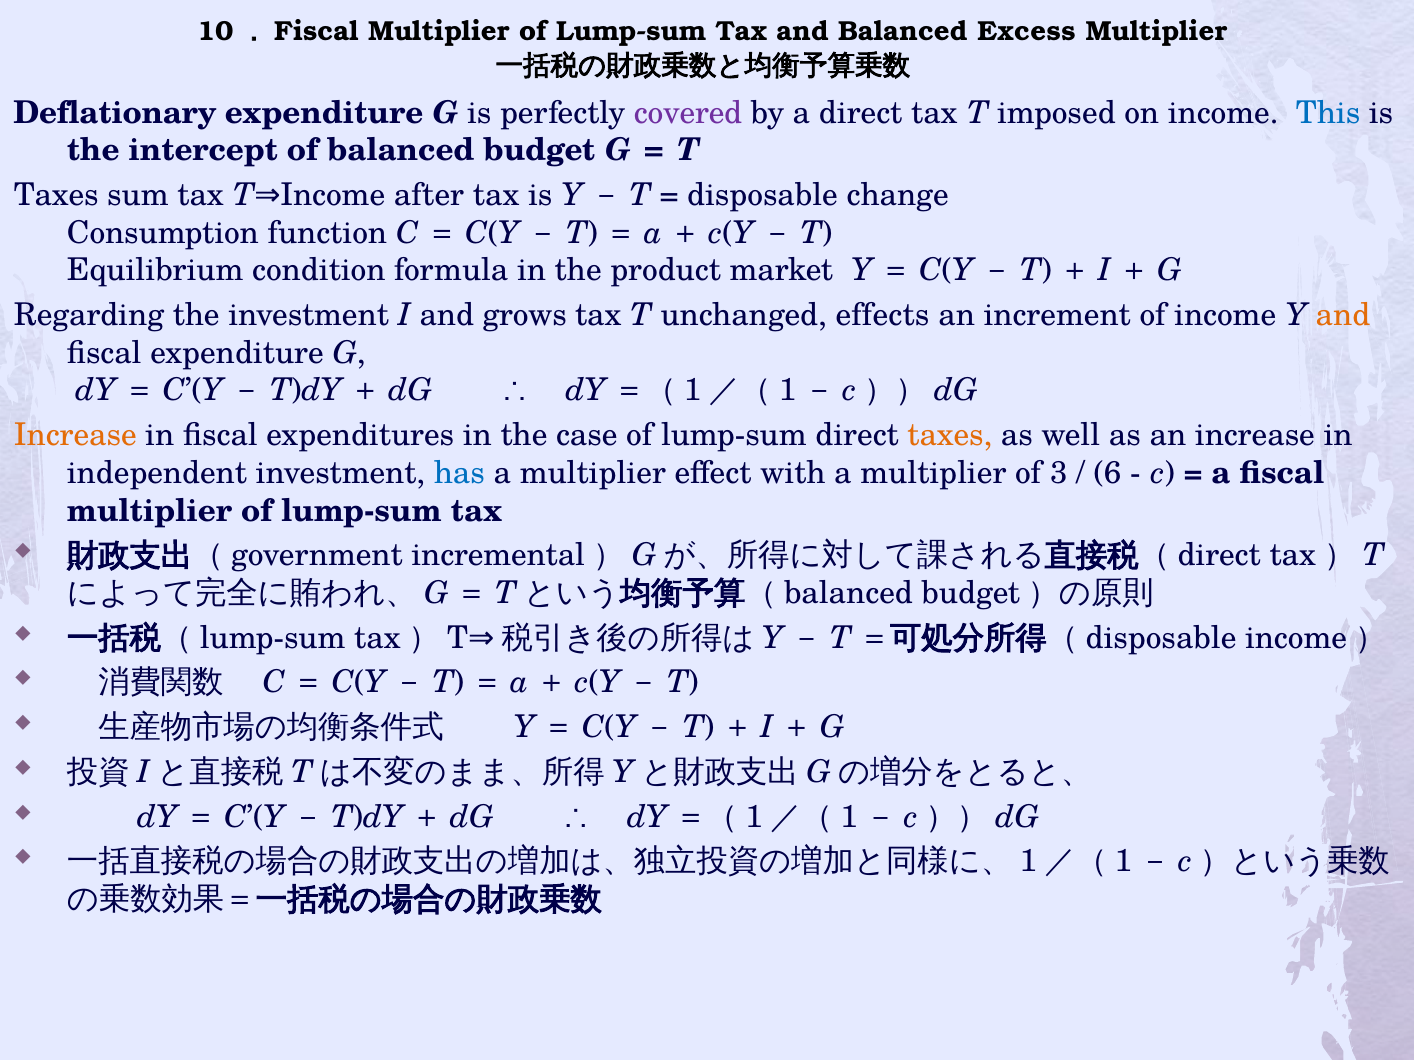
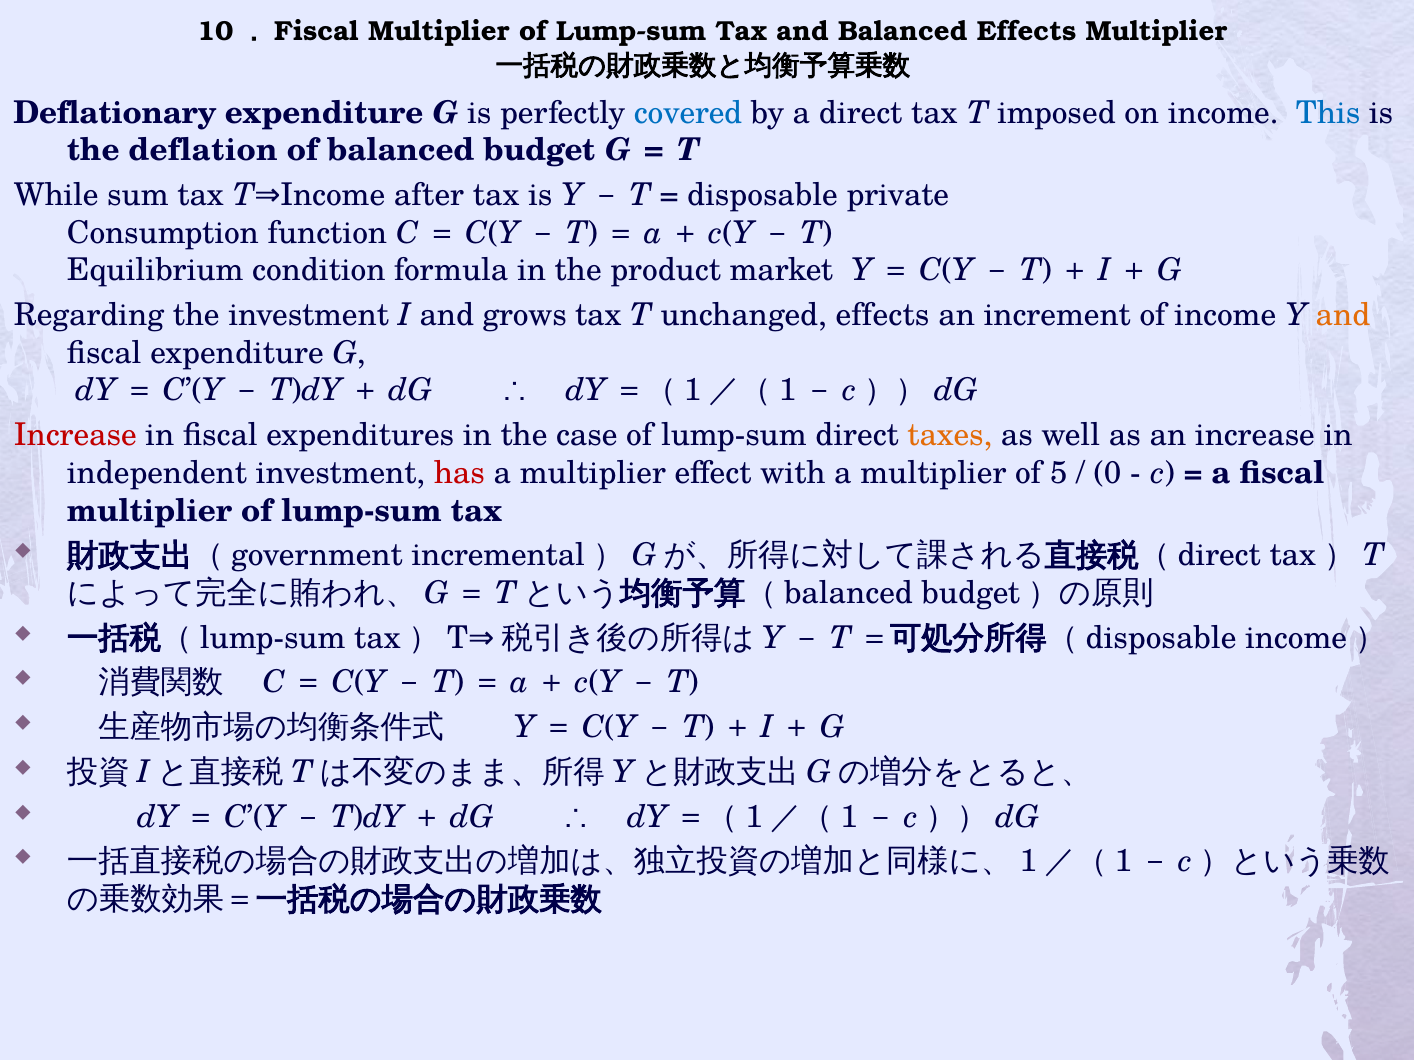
Balanced Excess: Excess -> Effects
covered colour: purple -> blue
intercept: intercept -> deflation
change: change -> private
Taxes at (56, 195): Taxes -> While
Increase at (75, 436) colour: orange -> red
has colour: blue -> red
3: 3 -> 5
6: 6 -> 0
